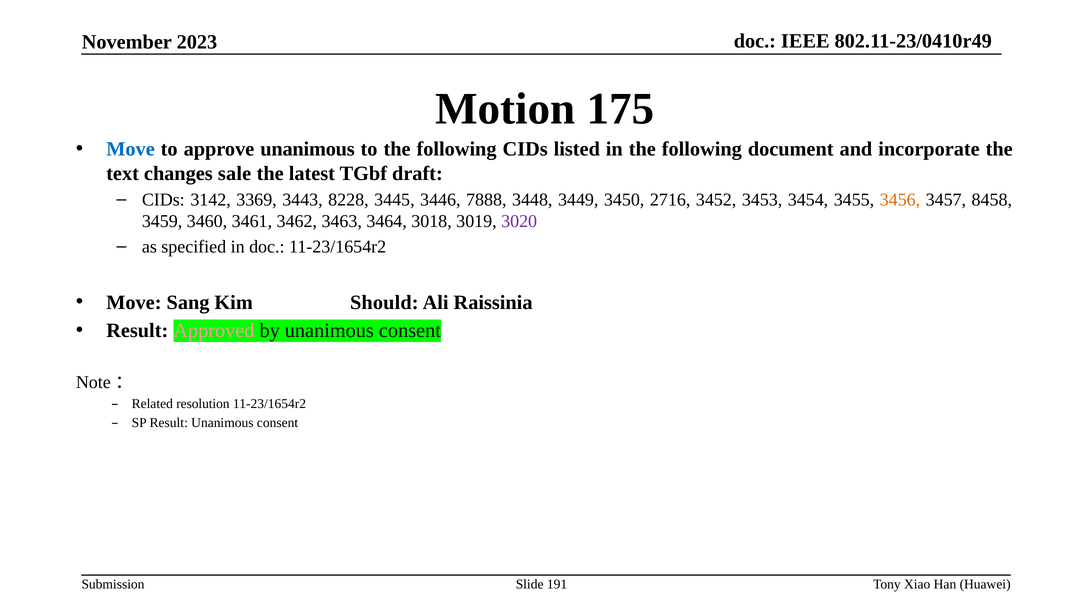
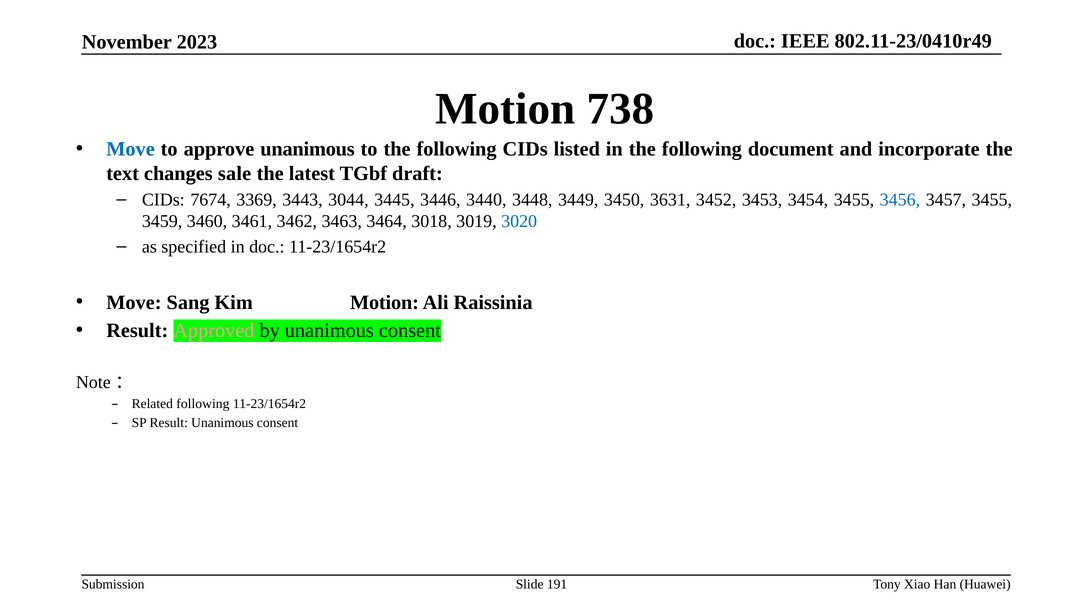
175: 175 -> 738
3142: 3142 -> 7674
8228: 8228 -> 3044
7888: 7888 -> 3440
2716: 2716 -> 3631
3456 colour: orange -> blue
3457 8458: 8458 -> 3455
3020 colour: purple -> blue
Kim Should: Should -> Motion
Related resolution: resolution -> following
